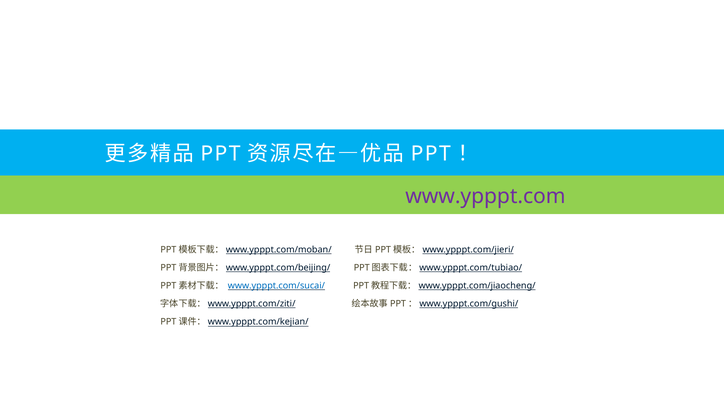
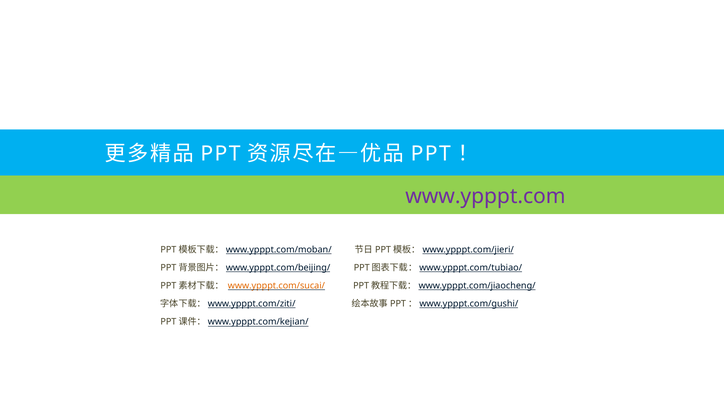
www.ypppt.com/sucai/ colour: blue -> orange
